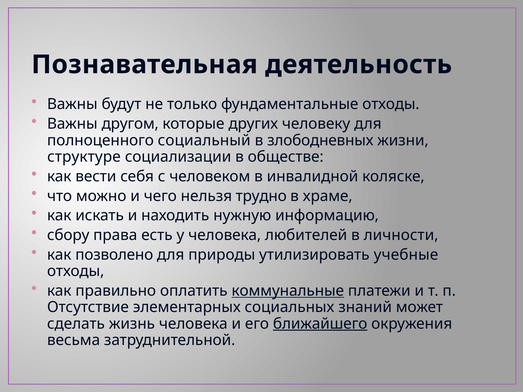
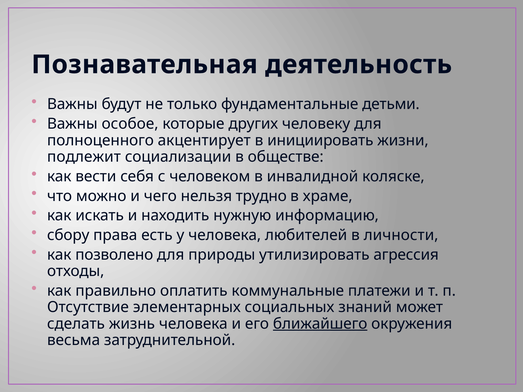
фундаментальные отходы: отходы -> детьми
другом: другом -> особое
социальный: социальный -> акцентирует
злободневных: злободневных -> инициировать
структуре: структуре -> подлежит
учебные: учебные -> агрессия
коммунальные underline: present -> none
